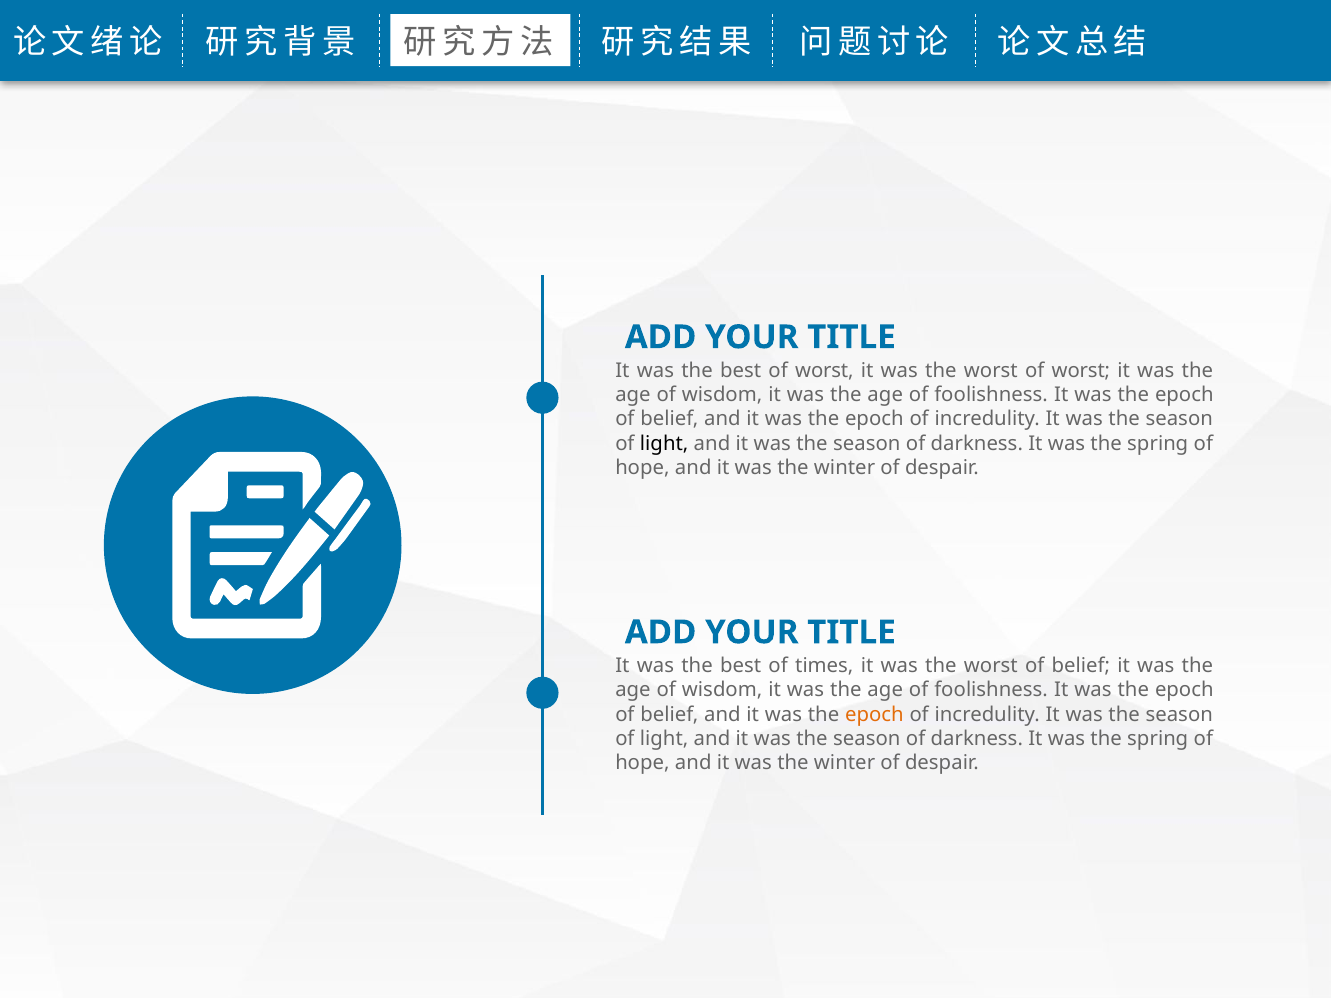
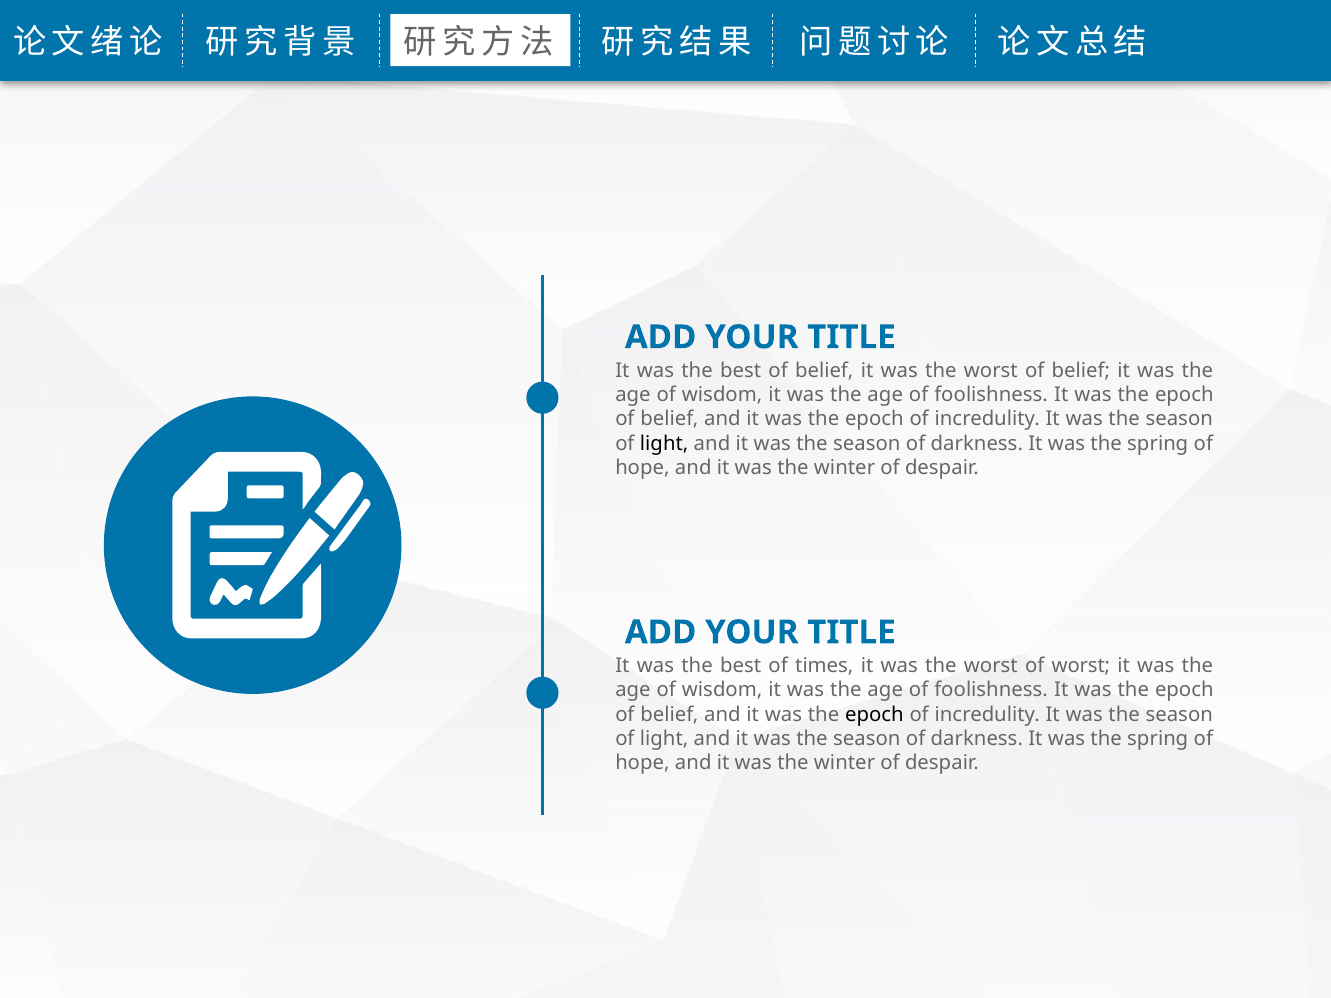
best of worst: worst -> belief
worst of worst: worst -> belief
worst of belief: belief -> worst
epoch at (874, 714) colour: orange -> black
